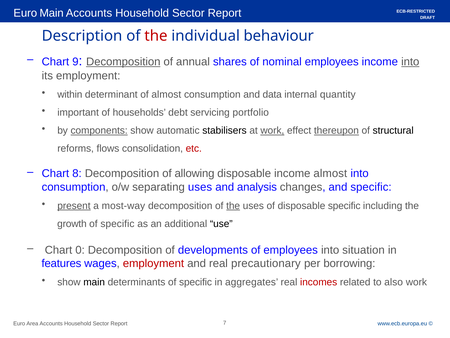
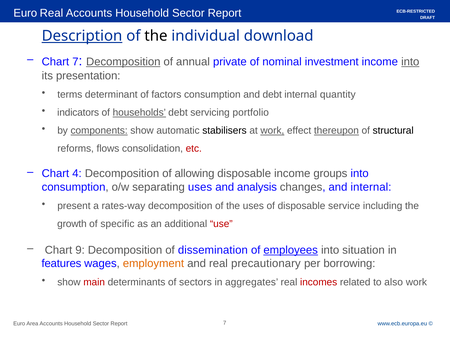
Main at (52, 13): Main -> Real
Description underline: none -> present
the at (156, 36) colour: red -> black
behaviour: behaviour -> download
Chart 9: 9 -> 7
shares: shares -> private
nominal employees: employees -> investment
its employment: employment -> presentation
within: within -> terms
of almost: almost -> factors
and data: data -> debt
important: important -> indicators
households underline: none -> present
8: 8 -> 4
income almost: almost -> groups
and specific: specific -> internal
present underline: present -> none
most-way: most-way -> rates-way
the at (233, 205) underline: present -> none
disposable specific: specific -> service
use colour: black -> red
0: 0 -> 9
developments: developments -> dissemination
employees at (291, 250) underline: none -> present
employment at (153, 263) colour: red -> orange
main at (94, 282) colour: black -> red
determinants of specific: specific -> sectors
